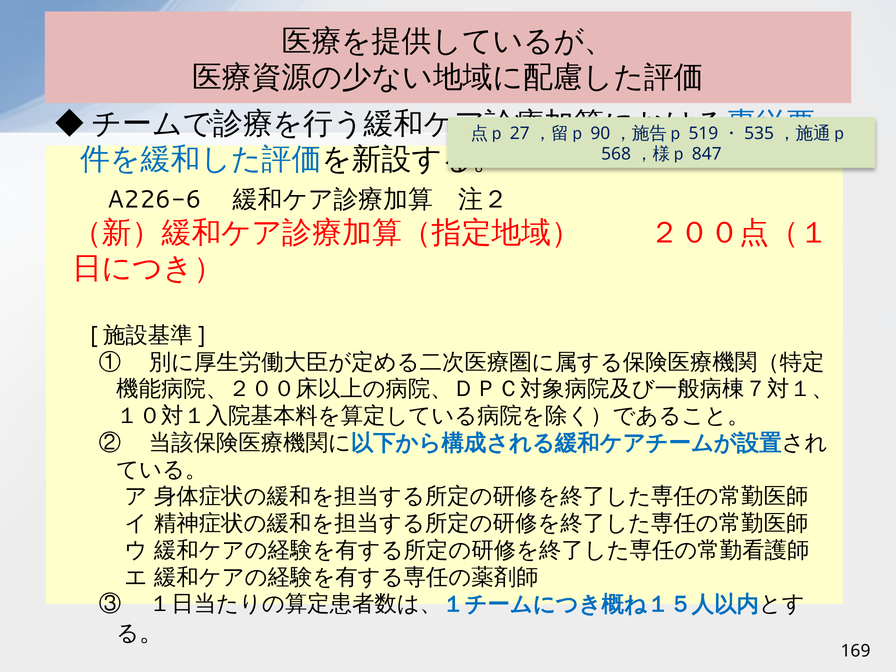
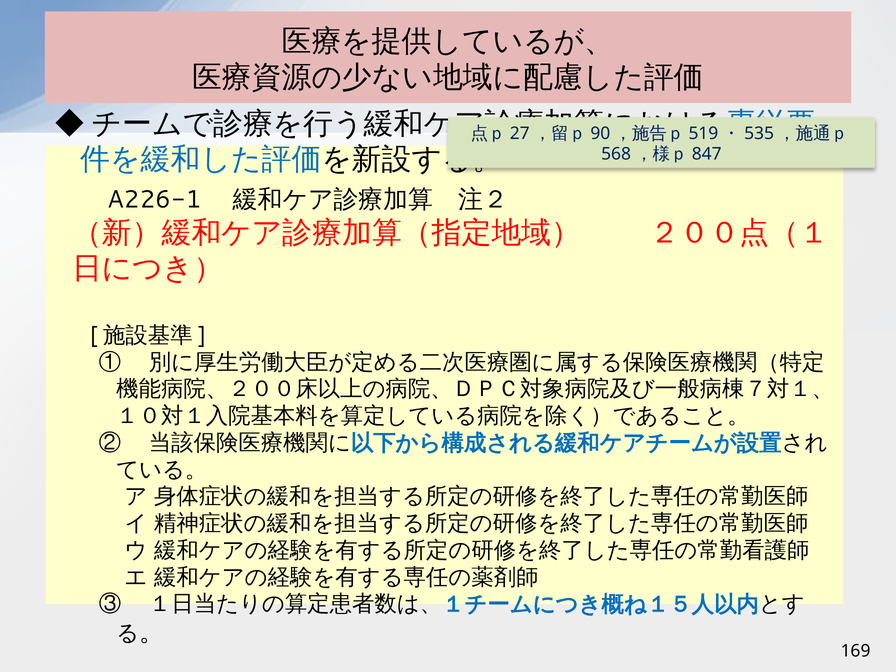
A226-6: A226-6 -> A226-1
